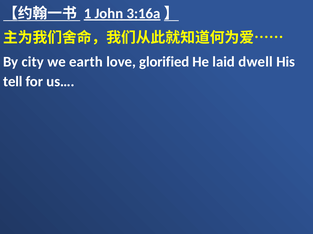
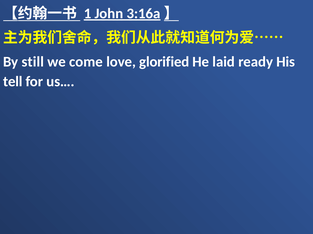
city: city -> still
earth: earth -> come
dwell: dwell -> ready
